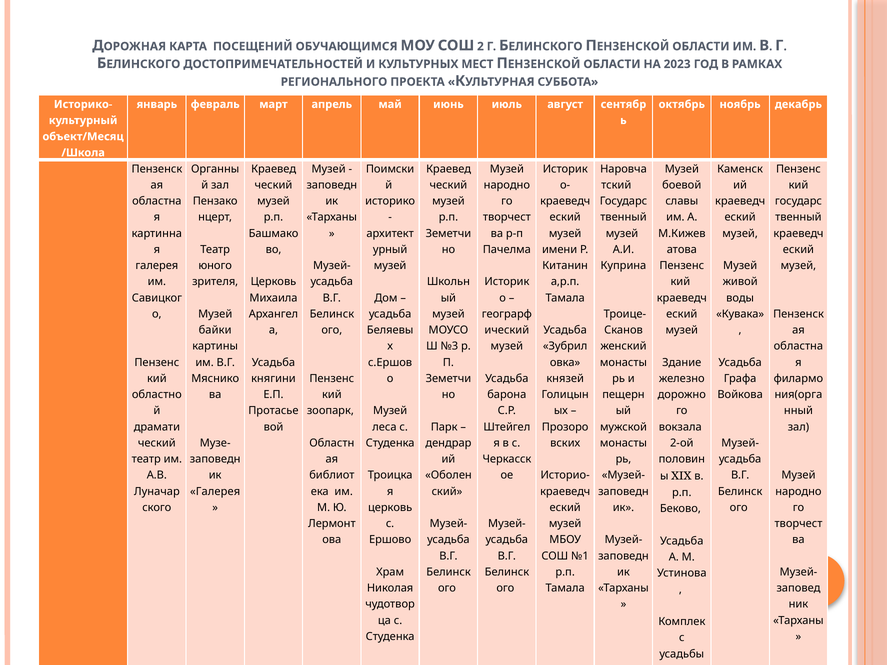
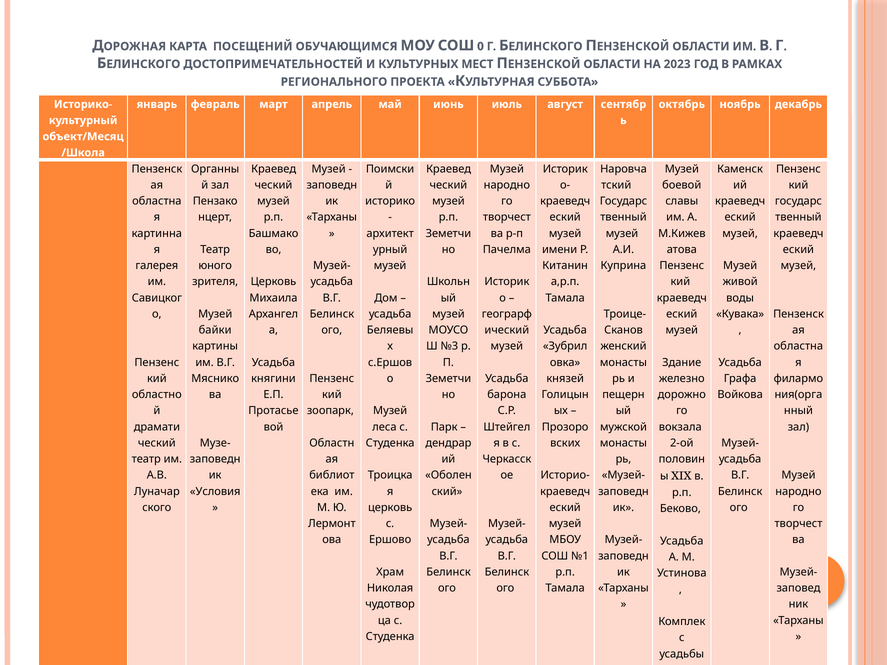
2: 2 -> 0
Галерея at (215, 492): Галерея -> Условия
